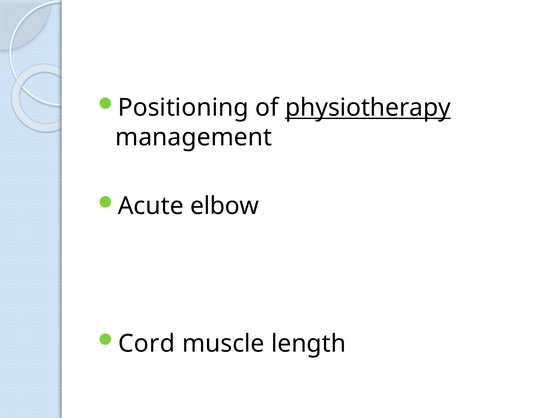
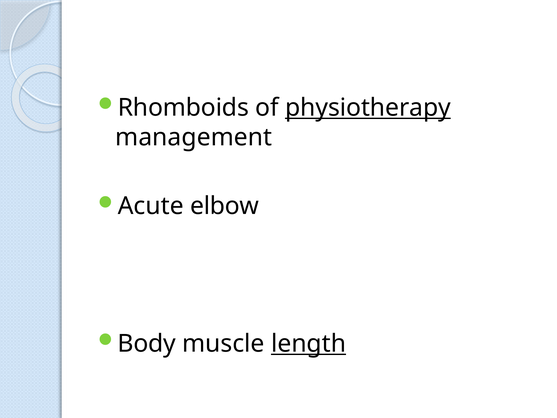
Positioning: Positioning -> Rhomboids
Cord: Cord -> Body
length underline: none -> present
